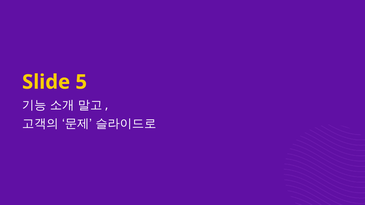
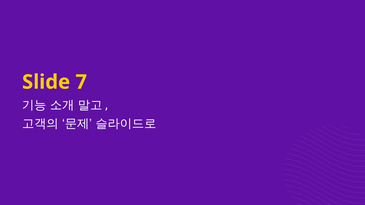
Slide 5: 5 -> 7
